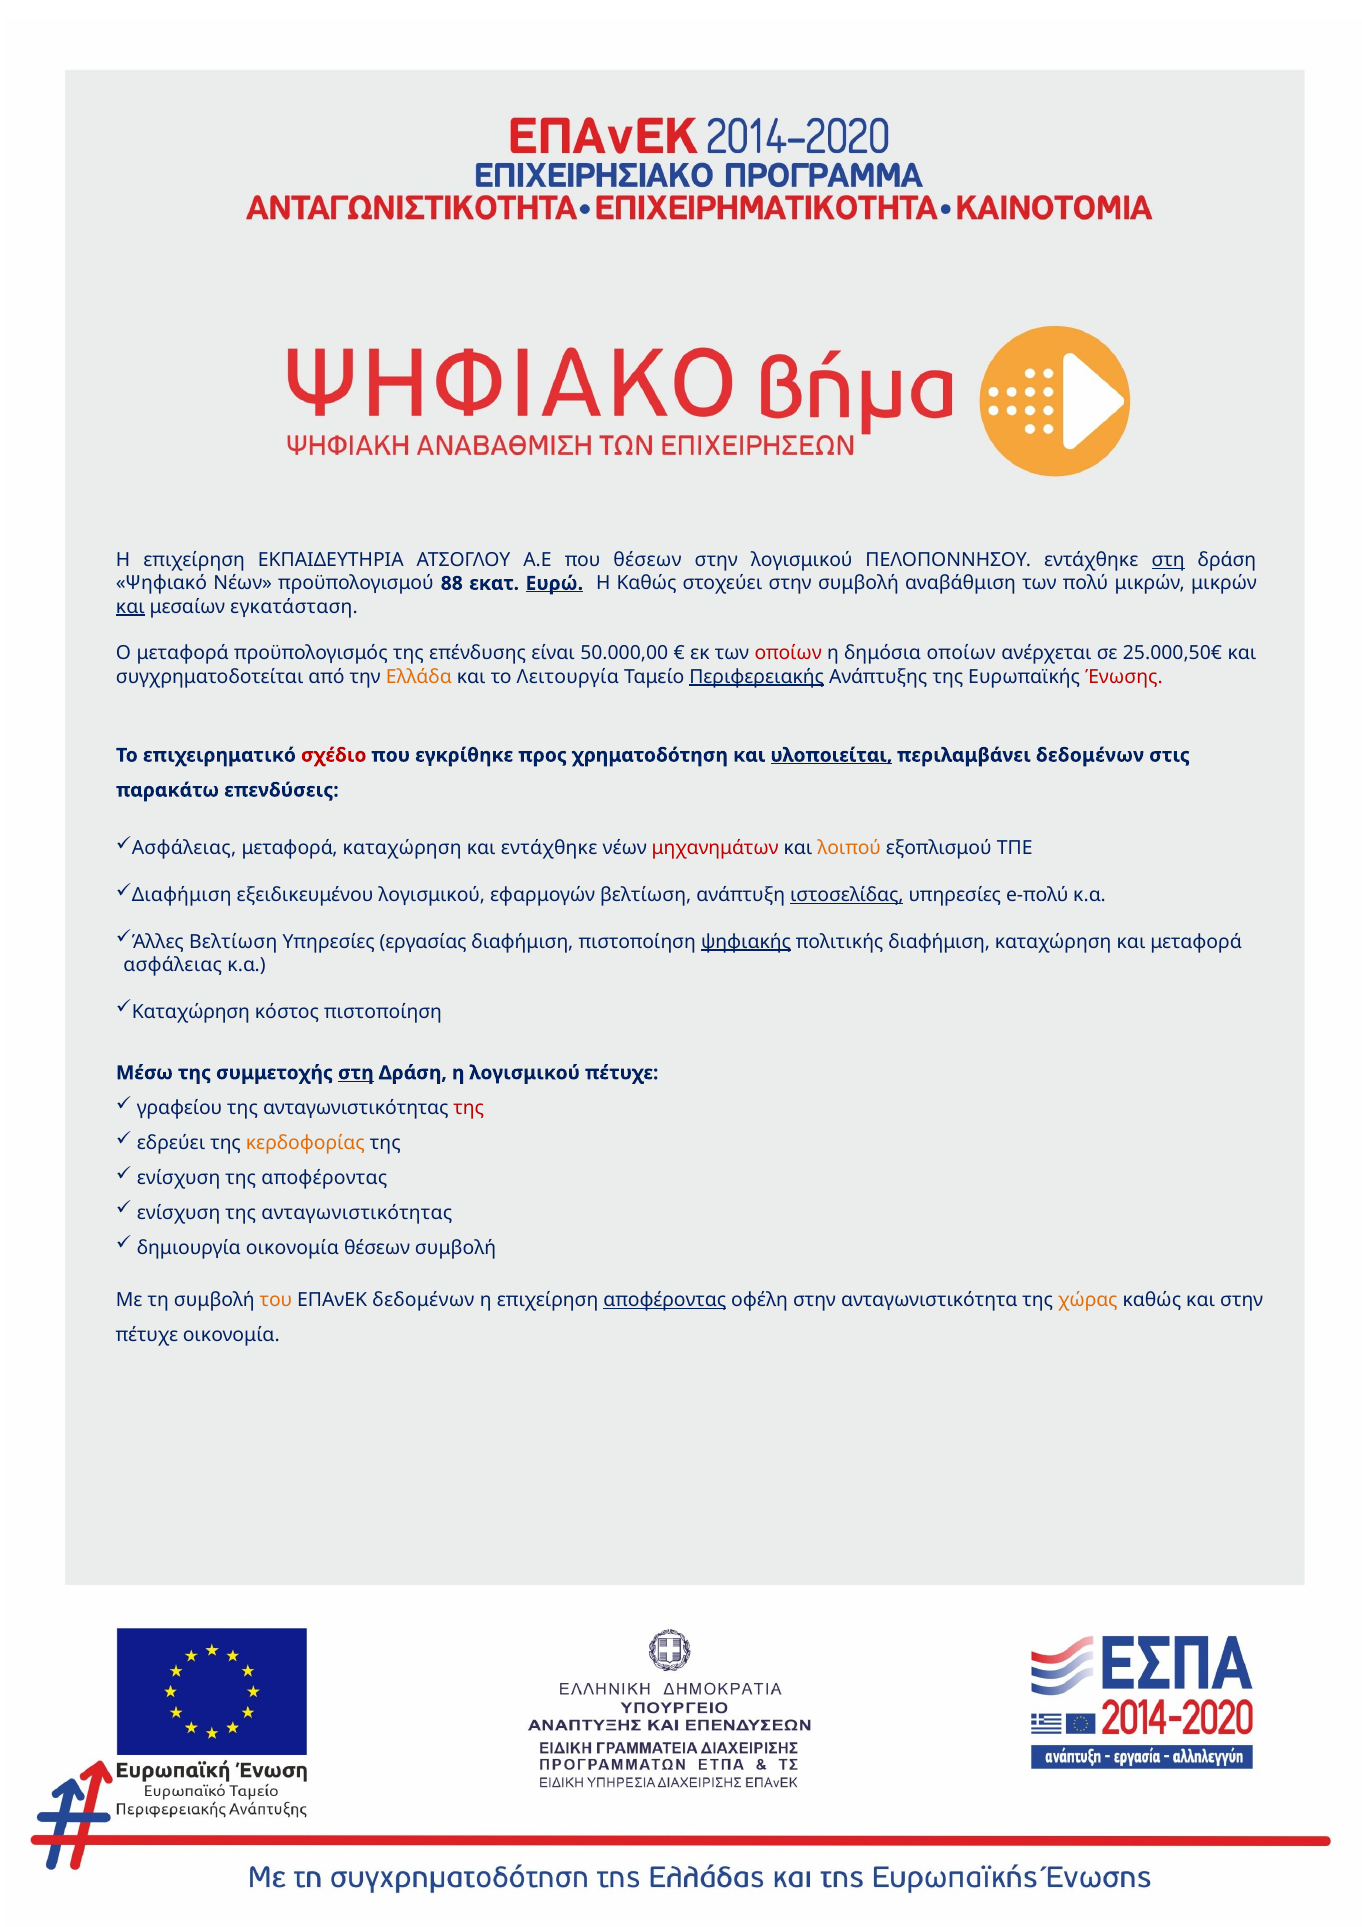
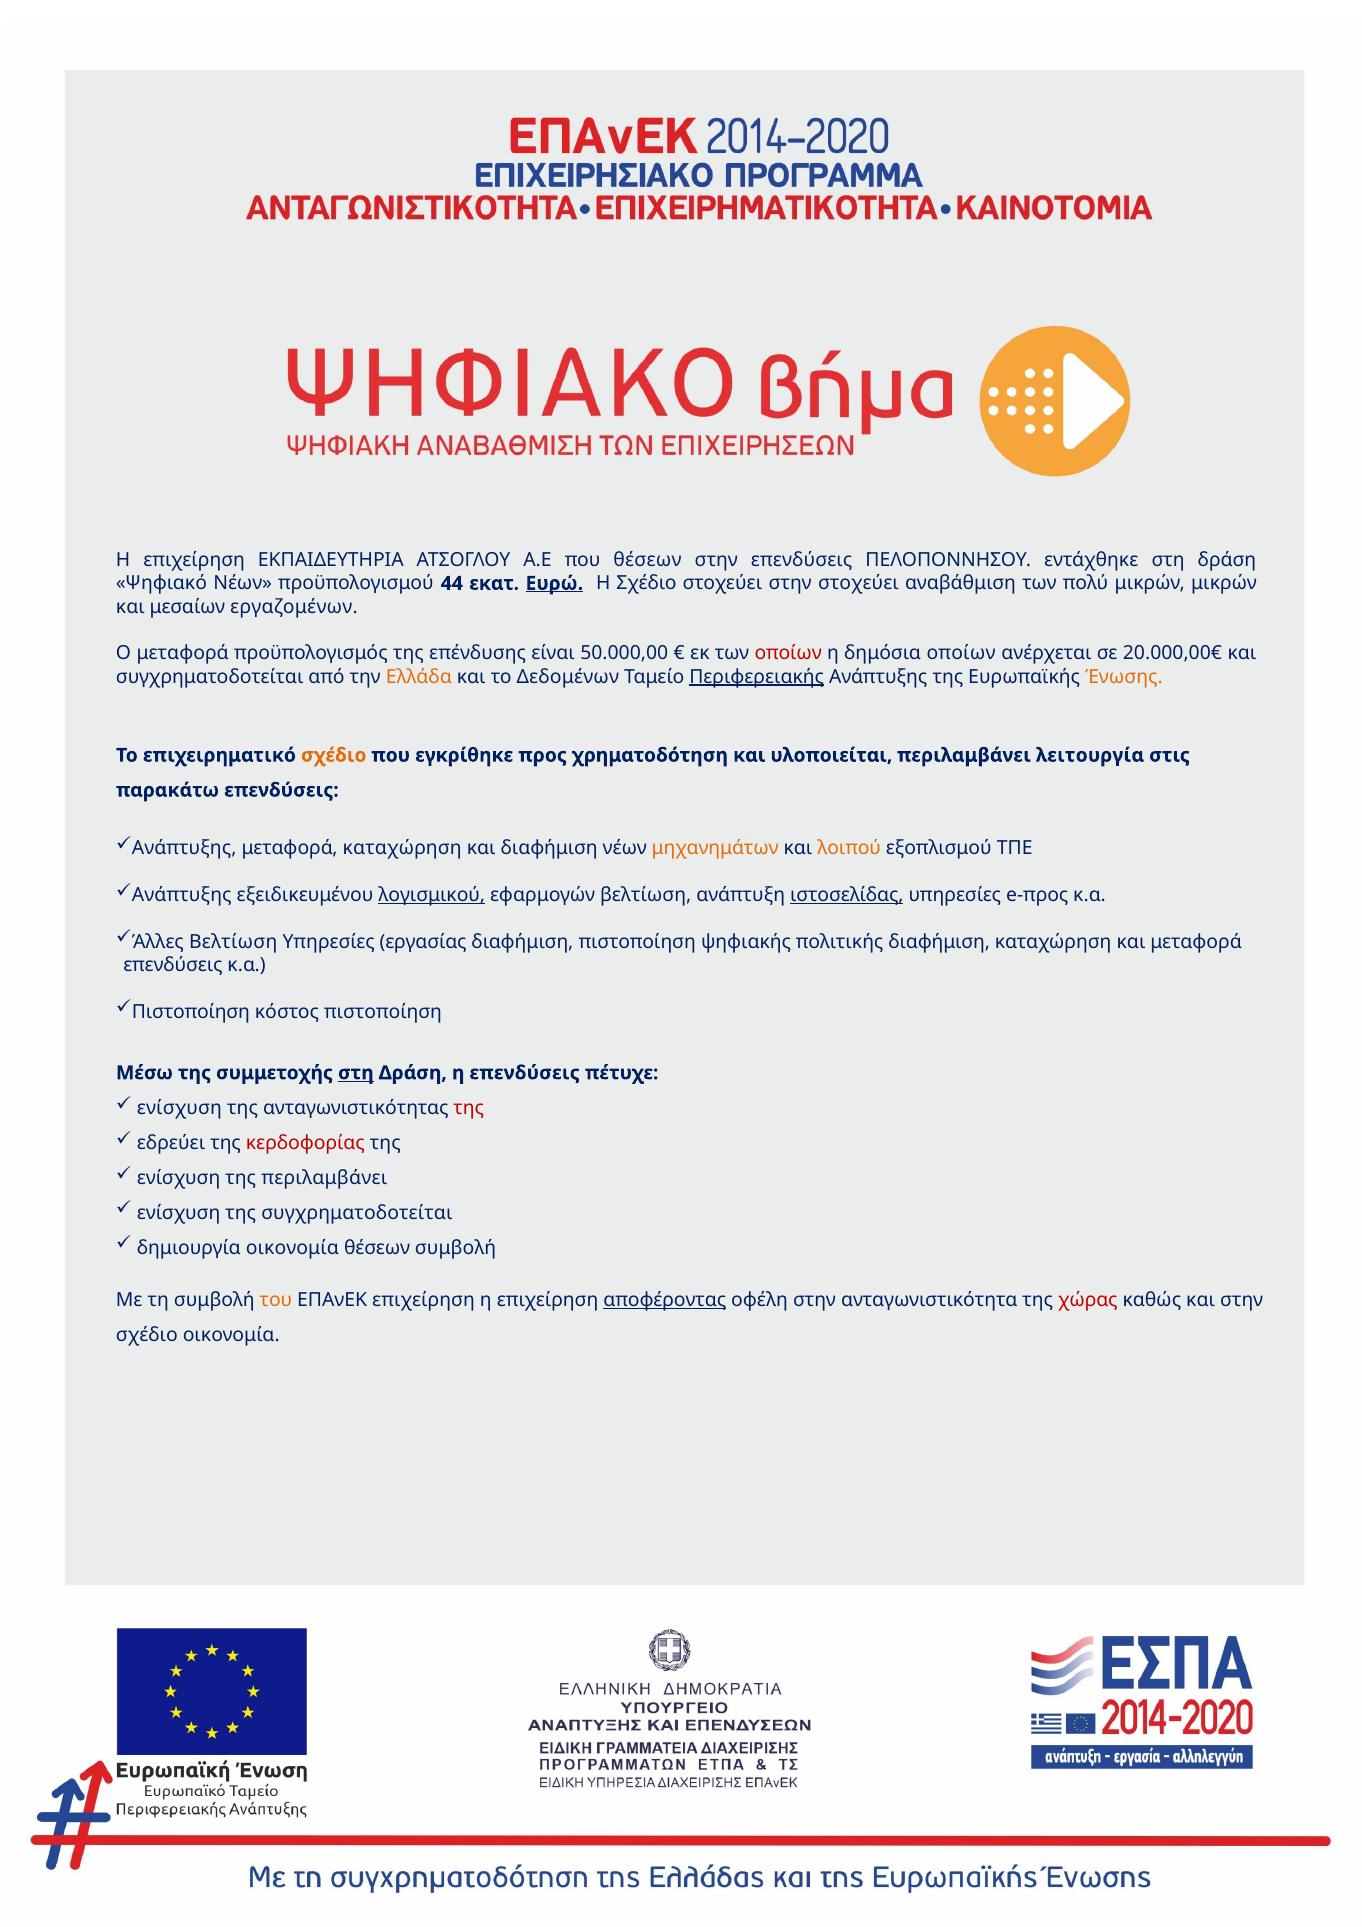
στην λογισμικού: λογισμικού -> επενδύσεις
στη at (1168, 560) underline: present -> none
88: 88 -> 44
Η Καθώς: Καθώς -> Σχέδιο
στην συμβολή: συμβολή -> στοχεύει
και at (130, 606) underline: present -> none
εγκατάσταση: εγκατάσταση -> εργαζομένων
25.000,50€: 25.000,50€ -> 20.000,00€
Λειτουργία: Λειτουργία -> Δεδομένων
Ένωσης colour: red -> orange
σχέδιο at (334, 755) colour: red -> orange
υλοποιείται underline: present -> none
περιλαμβάνει δεδομένων: δεδομένων -> λειτουργία
Ασφάλειας at (184, 848): Ασφάλειας -> Ανάπτυξης
και εντάχθηκε: εντάχθηκε -> διαφήμιση
μηχανημάτων colour: red -> orange
Διαφήμιση at (182, 895): Διαφήμιση -> Ανάπτυξης
λογισμικού at (432, 895) underline: none -> present
e-πολύ: e-πολύ -> e-προς
ψηφιακής underline: present -> none
ασφάλειας at (173, 965): ασφάλειας -> επενδύσεις
Καταχώρηση at (191, 1011): Καταχώρηση -> Πιστοποίηση
η λογισμικού: λογισμικού -> επενδύσεις
γραφείου at (180, 1107): γραφείου -> ενίσχυση
κερδοφορίας colour: orange -> red
της αποφέροντας: αποφέροντας -> περιλαμβάνει
ενίσχυση της ανταγωνιστικότητας: ανταγωνιστικότητας -> συγχρηματοδοτείται
ΕΠΑνΕΚ δεδομένων: δεδομένων -> επιχείρηση
χώρας colour: orange -> red
πέτυχε at (147, 1334): πέτυχε -> σχέδιο
